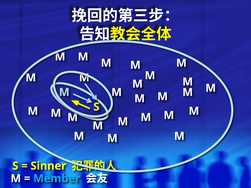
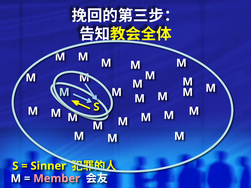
Member colour: light blue -> pink
